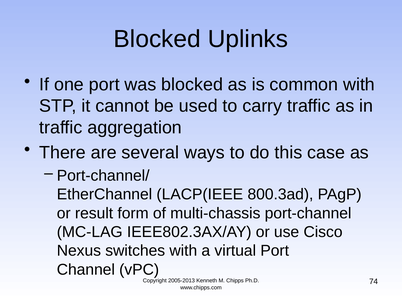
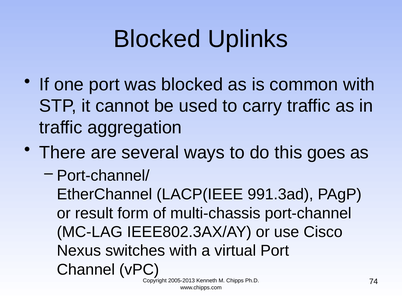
case: case -> goes
800.3ad: 800.3ad -> 991.3ad
